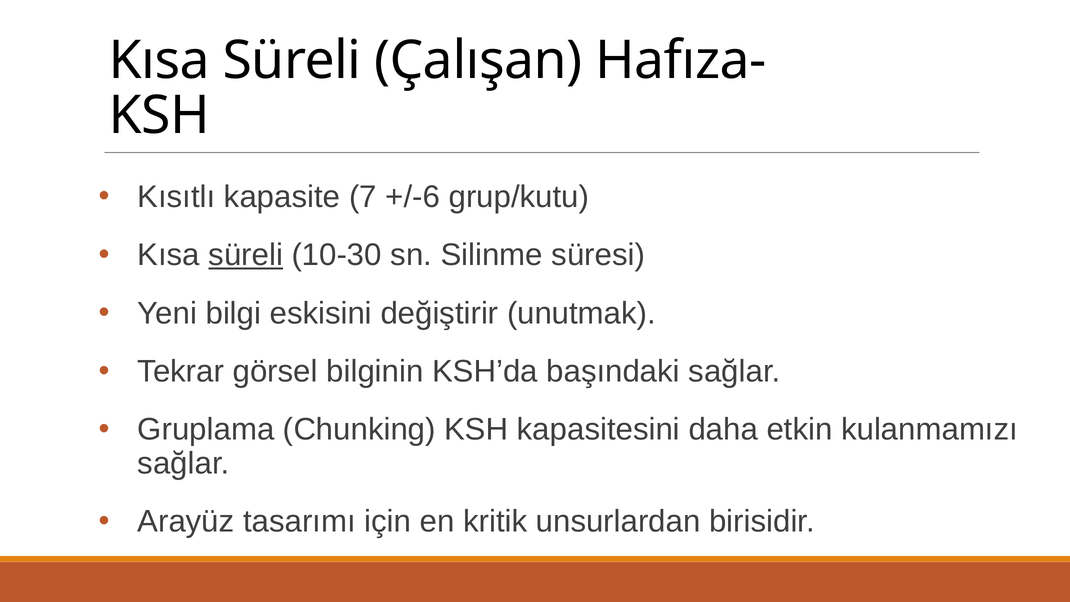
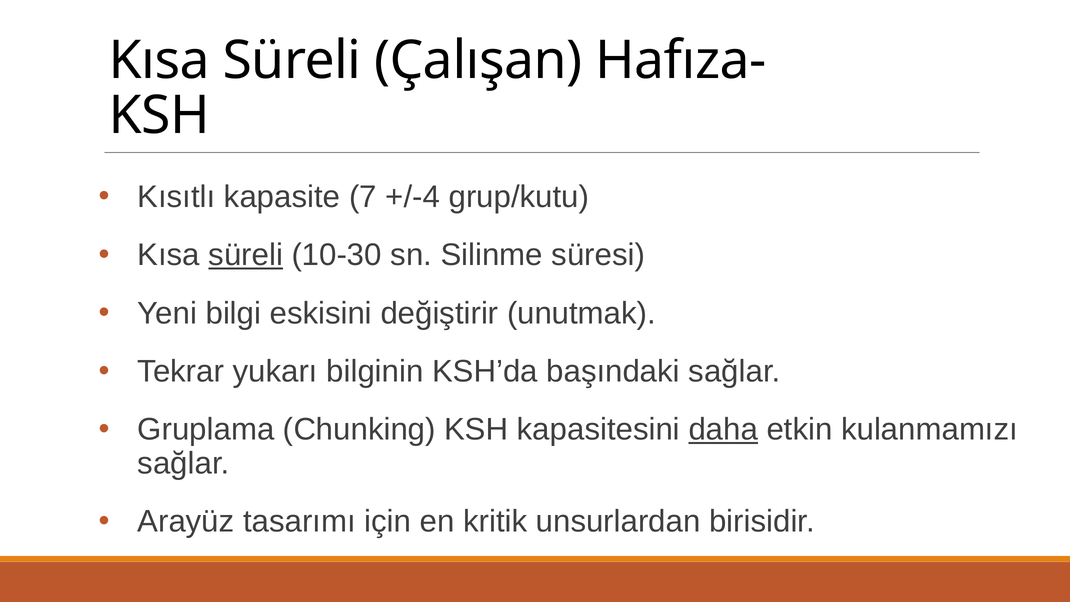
+/-6: +/-6 -> +/-4
görsel: görsel -> yukarı
daha underline: none -> present
